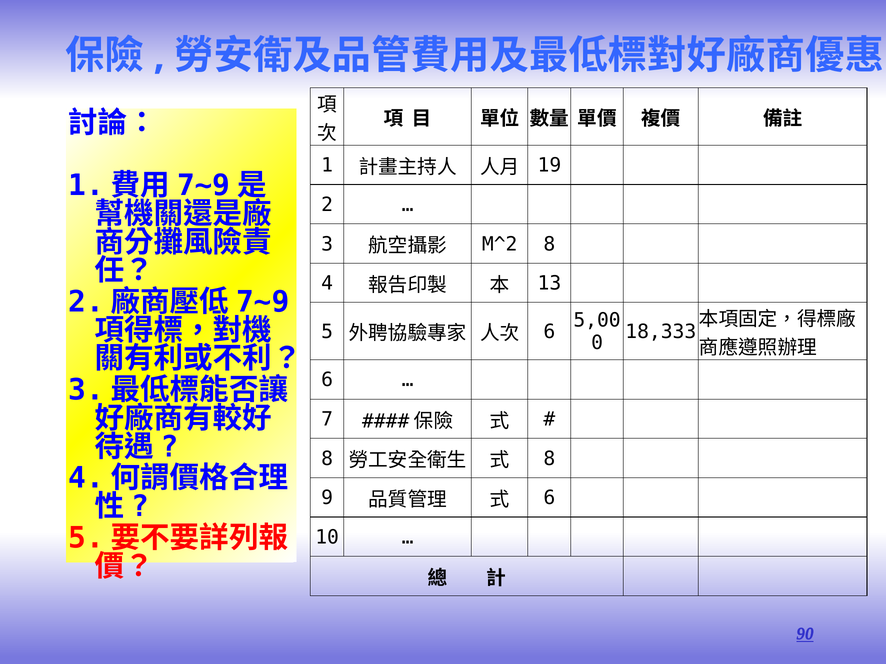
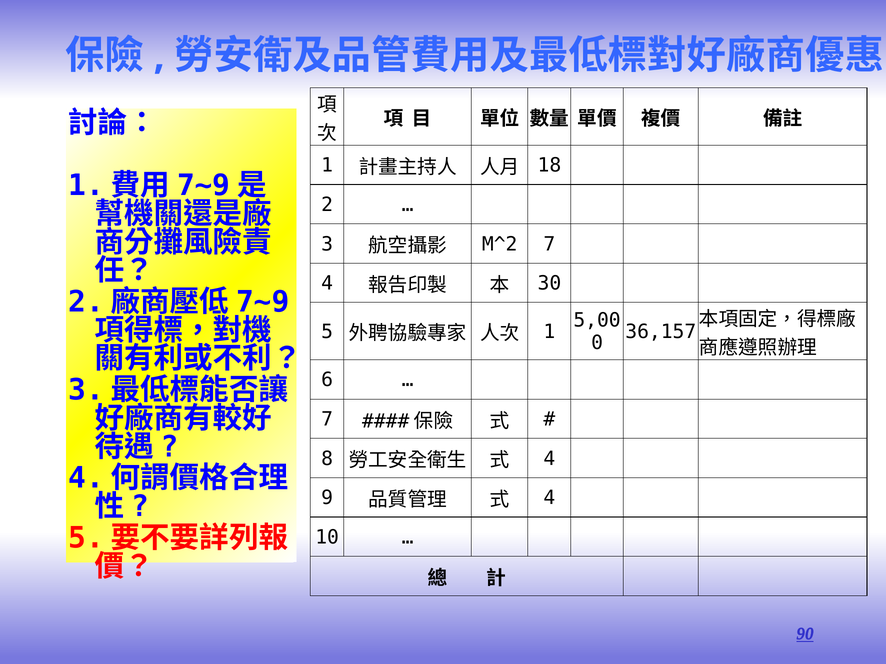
19: 19 -> 18
M^2 8: 8 -> 7
13: 13 -> 30
6 at (549, 332): 6 -> 1
18,333: 18,333 -> 36,157
8 at (549, 459): 8 -> 4
6 at (549, 498): 6 -> 4
